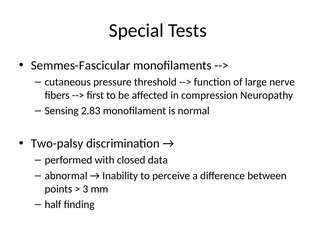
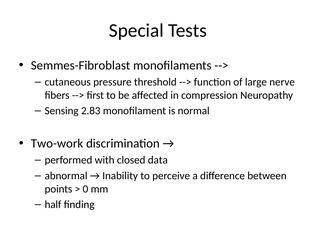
Semmes-Fascicular: Semmes-Fascicular -> Semmes-Fibroblast
Two-palsy: Two-palsy -> Two-work
3: 3 -> 0
